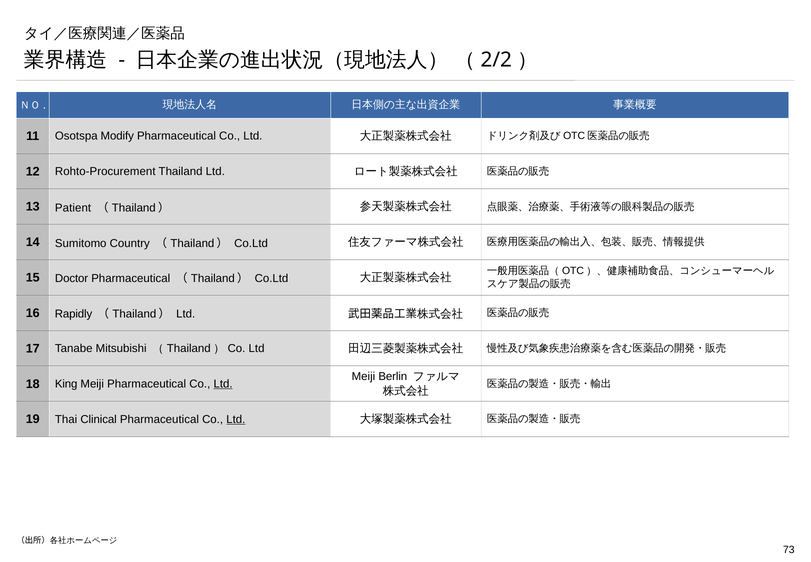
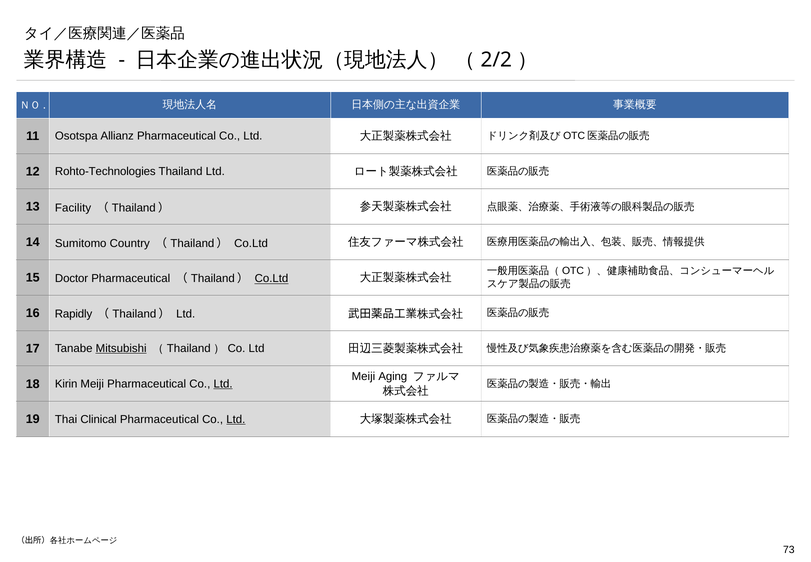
Modify: Modify -> Allianz
Rohto-Procurement: Rohto-Procurement -> Rohto-Technologies
Patient: Patient -> Facility
Co.Ltd at (271, 278) underline: none -> present
Mitsubishi underline: none -> present
Berlin: Berlin -> Aging
King: King -> Kirin
